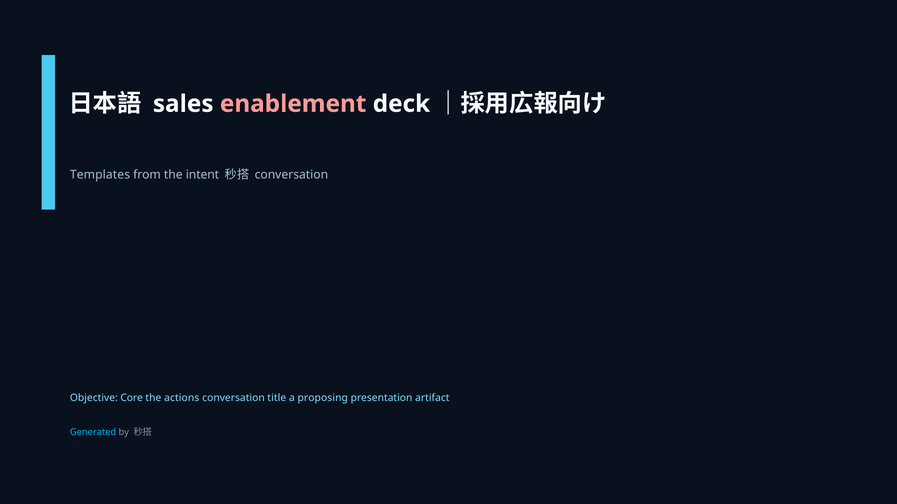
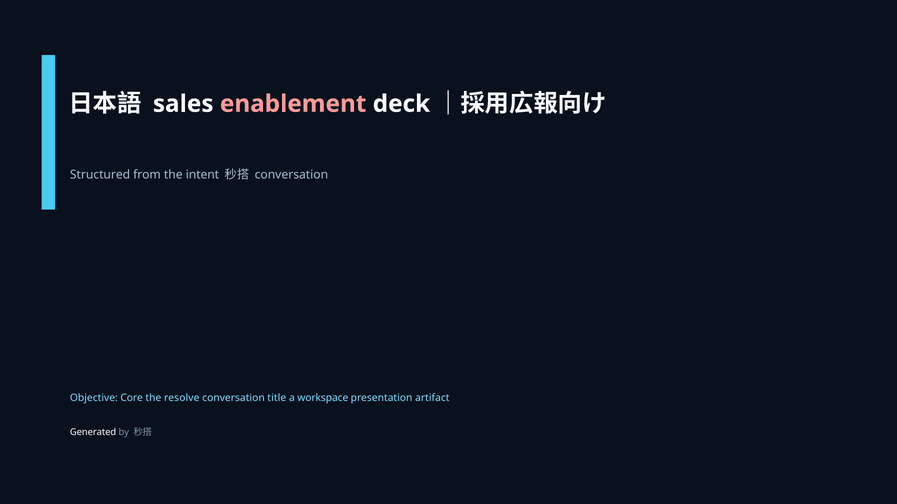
Templates: Templates -> Structured
actions: actions -> resolve
proposing: proposing -> workspace
Generated colour: light blue -> white
